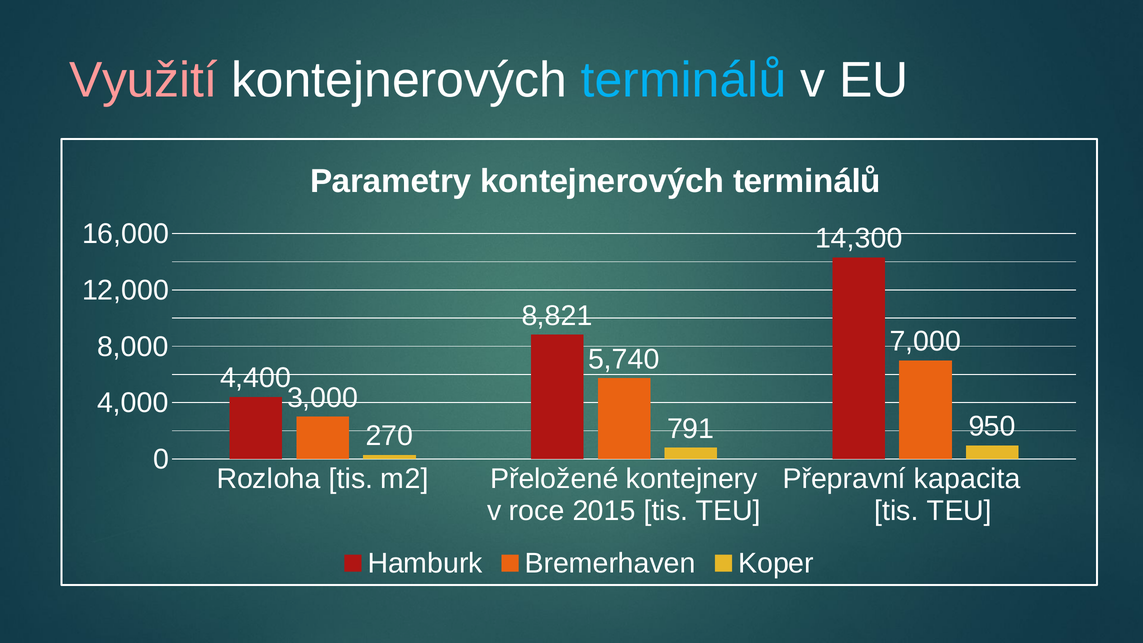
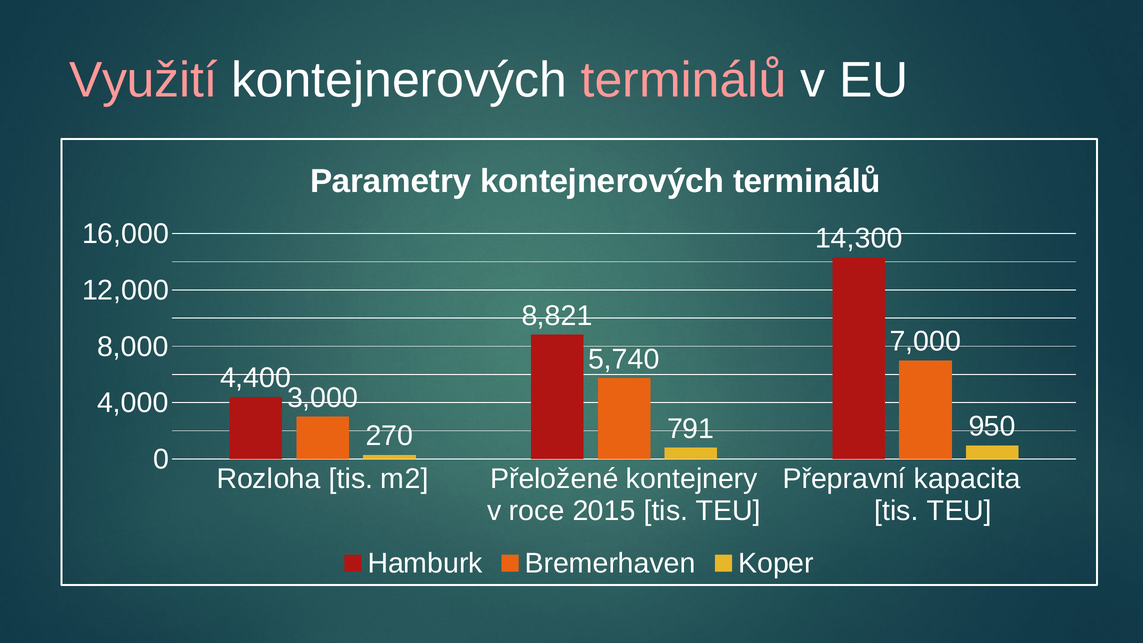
terminálů at (684, 80) colour: light blue -> pink
